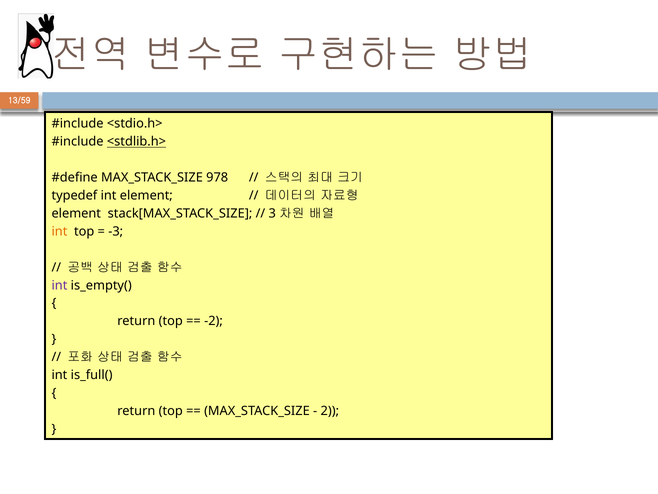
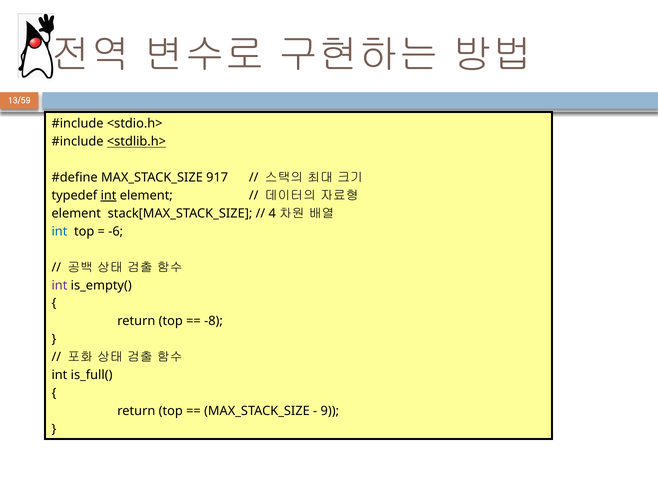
978: 978 -> 917
int at (109, 195) underline: none -> present
3: 3 -> 4
int at (59, 231) colour: orange -> blue
-3: -3 -> -6
-2: -2 -> -8
2: 2 -> 9
